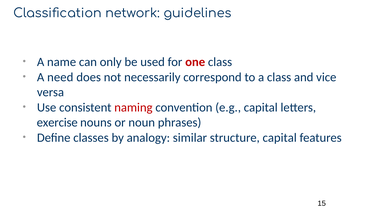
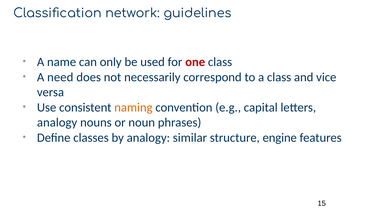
naming colour: red -> orange
exercise at (57, 123): exercise -> analogy
structure capital: capital -> engine
